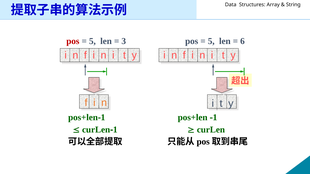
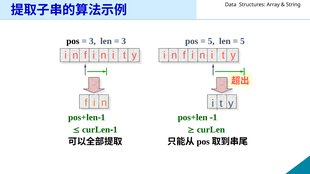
pos at (73, 41) colour: red -> black
5 at (92, 41): 5 -> 3
6 at (243, 41): 6 -> 5
